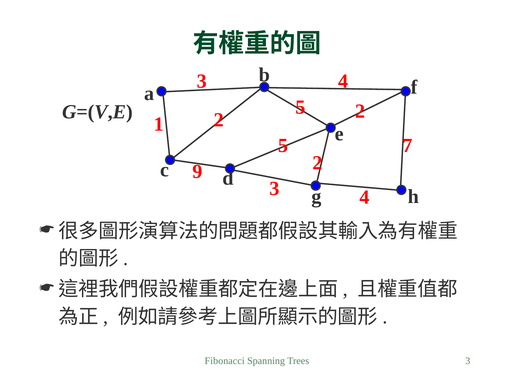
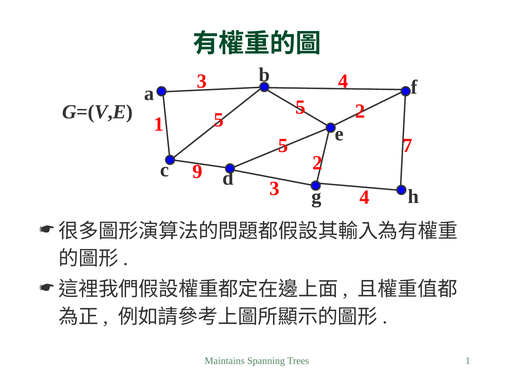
1 2: 2 -> 5
Fibonacci: Fibonacci -> Maintains
Trees 3: 3 -> 1
